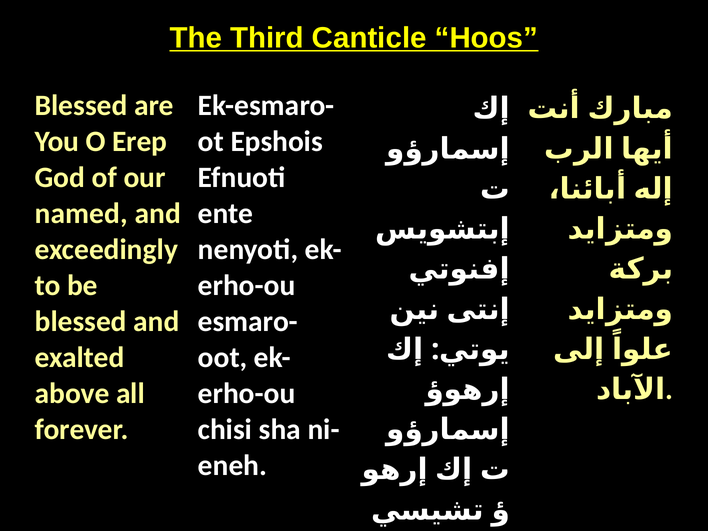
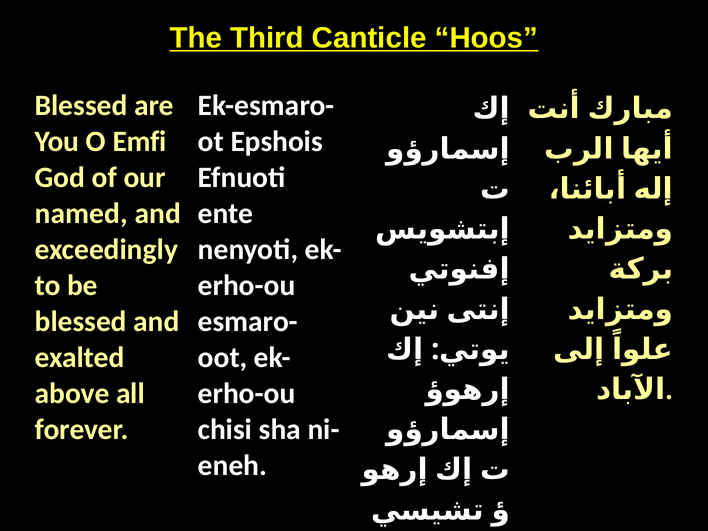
Erep: Erep -> Emfi
